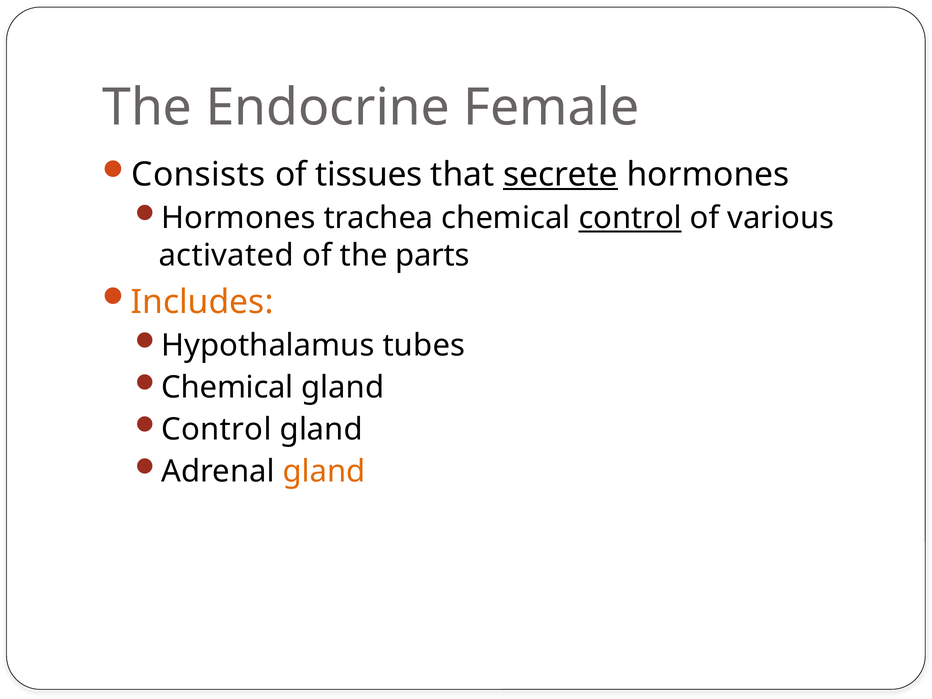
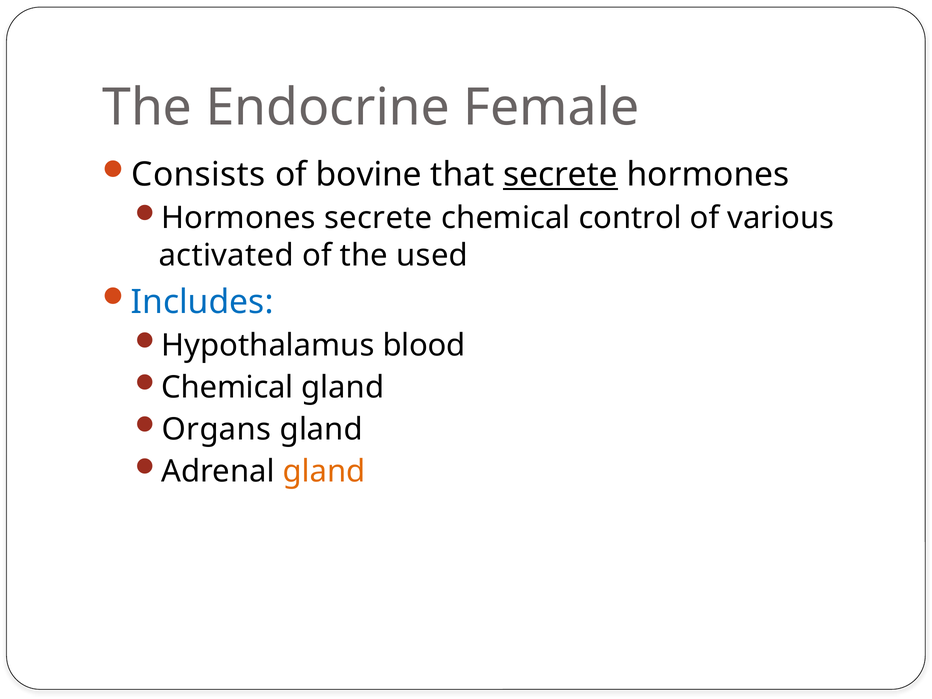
tissues: tissues -> bovine
Hormones trachea: trachea -> secrete
control at (630, 218) underline: present -> none
parts: parts -> used
Includes colour: orange -> blue
tubes: tubes -> blood
Control at (216, 430): Control -> Organs
